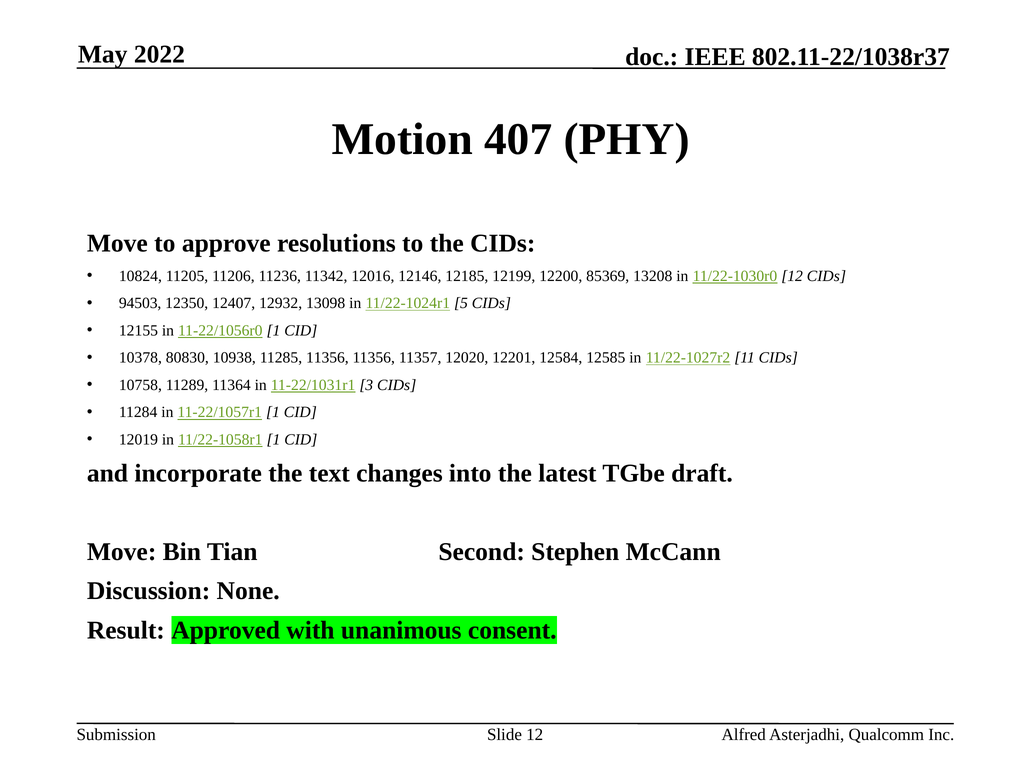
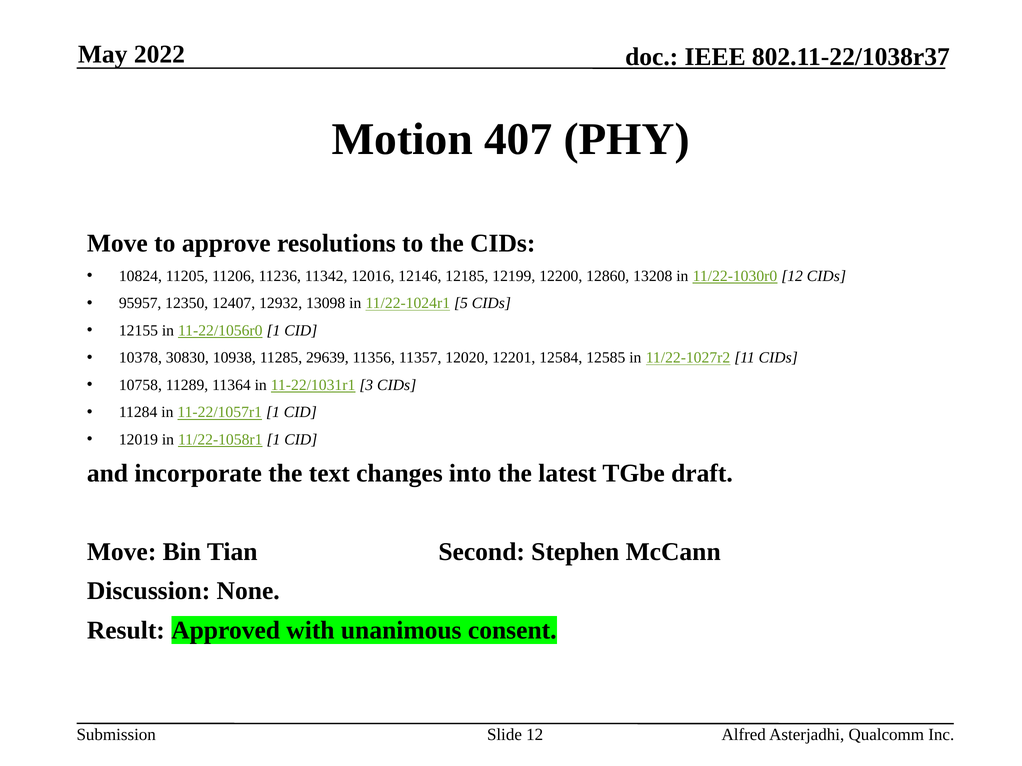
85369: 85369 -> 12860
94503: 94503 -> 95957
80830: 80830 -> 30830
11285 11356: 11356 -> 29639
